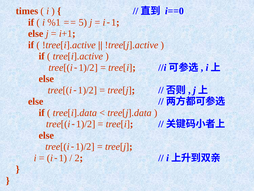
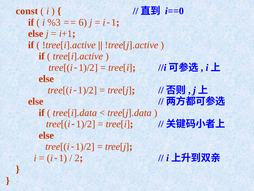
times: times -> const
%1: %1 -> %3
5: 5 -> 6
